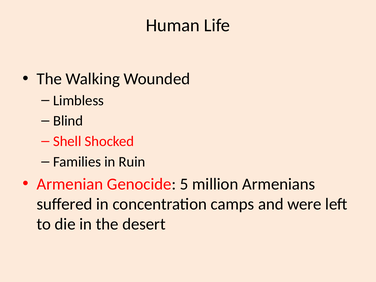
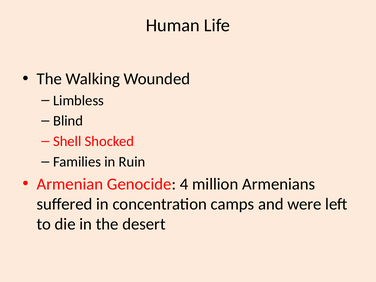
5: 5 -> 4
